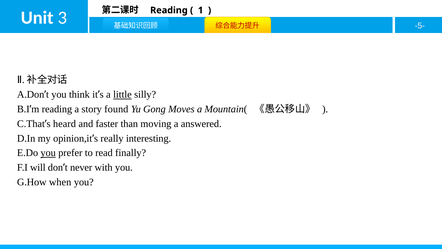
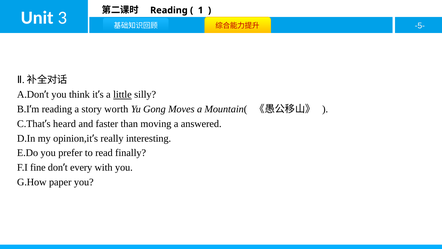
found: found -> worth
you at (48, 153) underline: present -> none
will: will -> fine
never: never -> every
when: when -> paper
